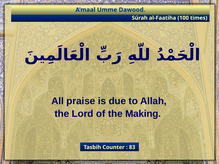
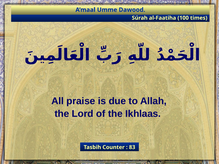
Making: Making -> Ikhlaas
